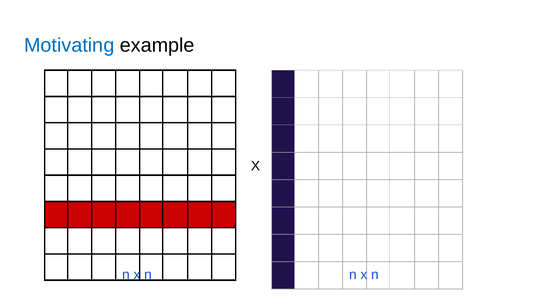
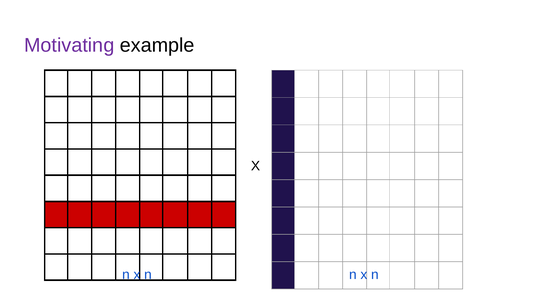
Motivating colour: blue -> purple
